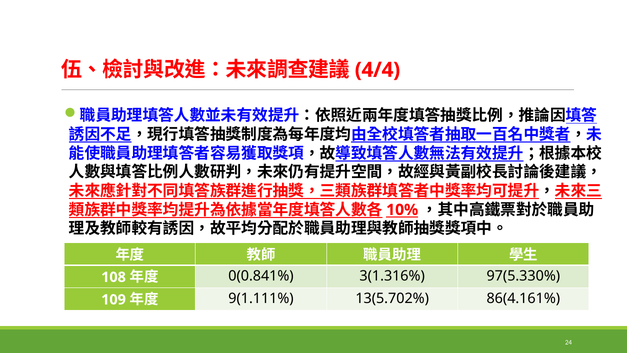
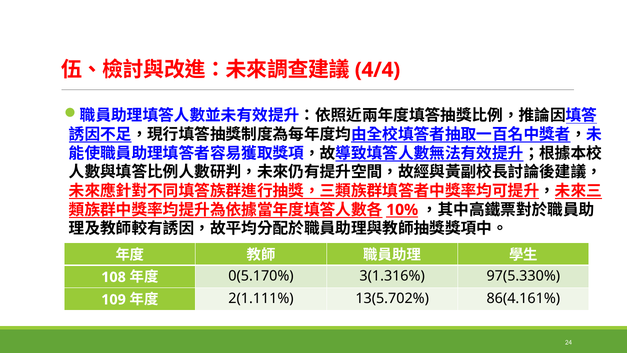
0(0.841%: 0(0.841% -> 0(5.170%
9(1.111%: 9(1.111% -> 2(1.111%
